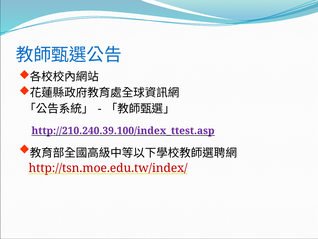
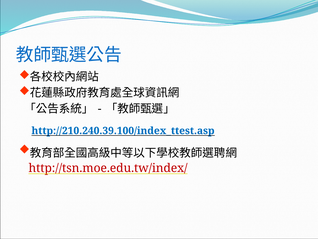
http://210.240.39.100/index_ttest.asp colour: purple -> blue
